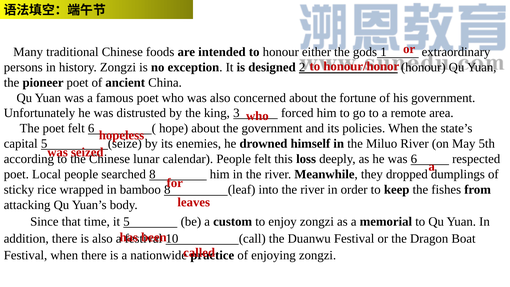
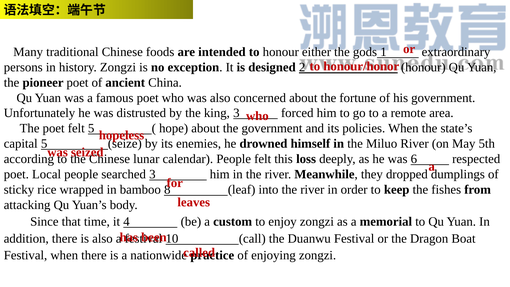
felt 6: 6 -> 5
searched 8: 8 -> 3
it 5: 5 -> 4
